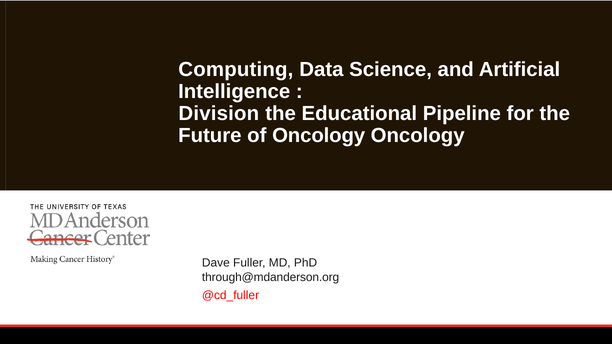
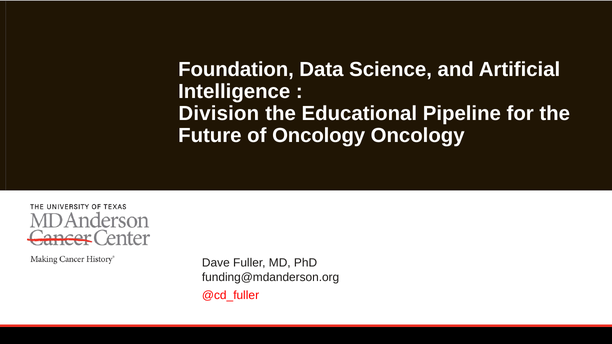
Computing: Computing -> Foundation
through@mdanderson.org: through@mdanderson.org -> funding@mdanderson.org
